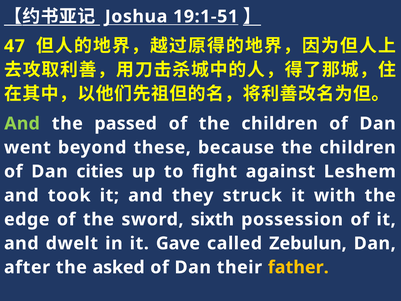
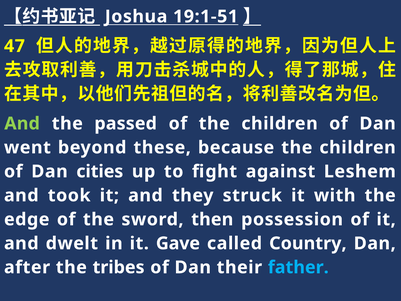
sixth: sixth -> then
Zebulun: Zebulun -> Country
asked: asked -> tribes
father colour: yellow -> light blue
